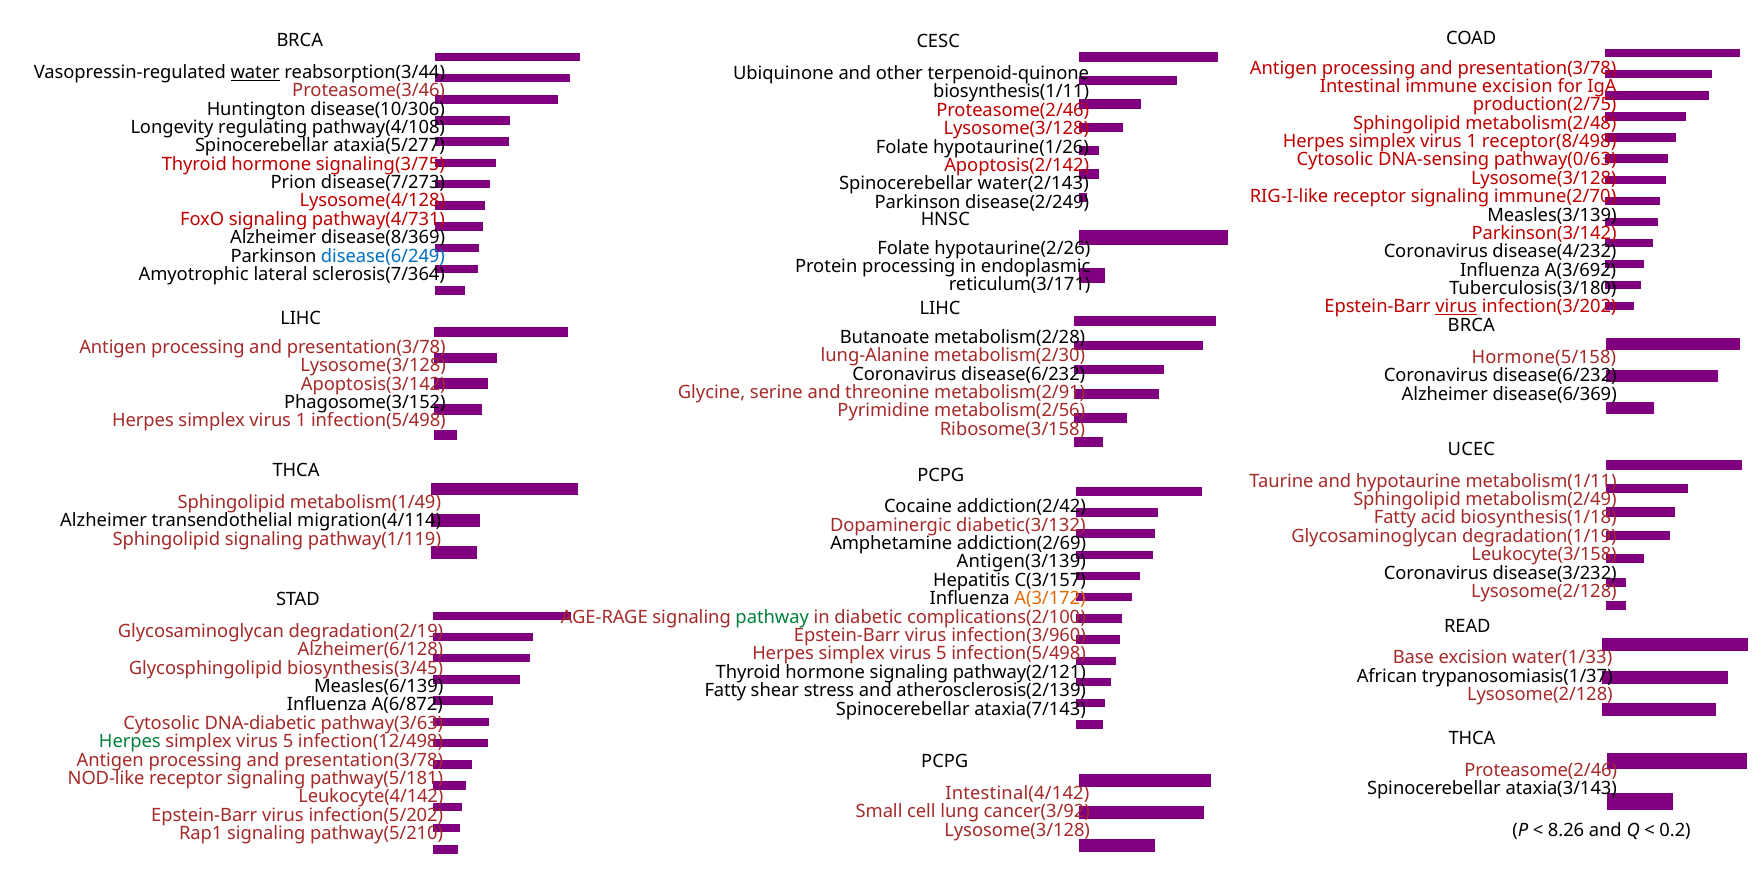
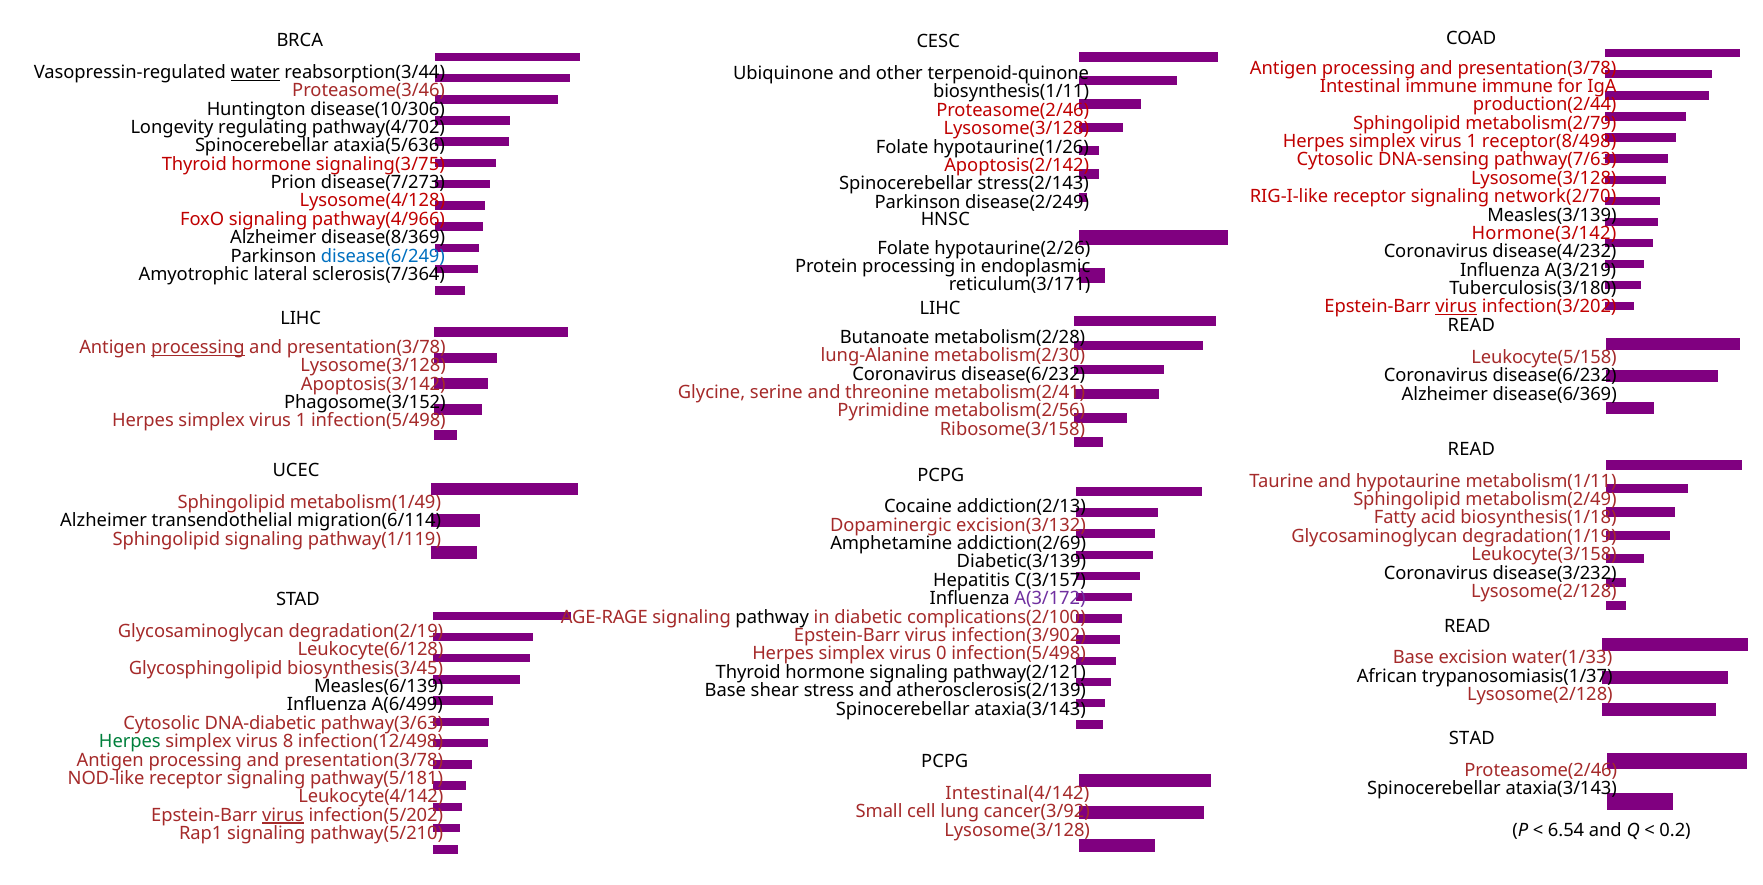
immune excision: excision -> immune
production(2/75: production(2/75 -> production(2/44
metabolism(2/48: metabolism(2/48 -> metabolism(2/79
pathway(4/108: pathway(4/108 -> pathway(4/702
ataxia(5/277: ataxia(5/277 -> ataxia(5/636
pathway(0/63: pathway(0/63 -> pathway(7/63
water(2/143: water(2/143 -> stress(2/143
immune(2/70: immune(2/70 -> network(2/70
pathway(4/731: pathway(4/731 -> pathway(4/966
Parkinson(3/142: Parkinson(3/142 -> Hormone(3/142
A(3/692: A(3/692 -> A(3/219
BRCA at (1471, 326): BRCA -> READ
processing at (198, 347) underline: none -> present
Hormone(5/158: Hormone(5/158 -> Leukocyte(5/158
metabolism(2/91: metabolism(2/91 -> metabolism(2/41
UCEC at (1471, 449): UCEC -> READ
THCA at (296, 470): THCA -> UCEC
addiction(2/42: addiction(2/42 -> addiction(2/13
migration(4/114: migration(4/114 -> migration(6/114
diabetic(3/132: diabetic(3/132 -> excision(3/132
Antigen(3/139: Antigen(3/139 -> Diabetic(3/139
A(3/172 colour: orange -> purple
pathway colour: green -> black
infection(3/960: infection(3/960 -> infection(3/902
Alzheimer(6/128: Alzheimer(6/128 -> Leukocyte(6/128
5 at (941, 654): 5 -> 0
Fatty at (725, 691): Fatty -> Base
A(6/872: A(6/872 -> A(6/499
ataxia(7/143 at (1030, 709): ataxia(7/143 -> ataxia(3/143
THCA at (1472, 739): THCA -> STAD
5 at (288, 742): 5 -> 8
virus at (283, 815) underline: none -> present
8.26: 8.26 -> 6.54
